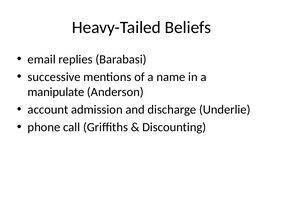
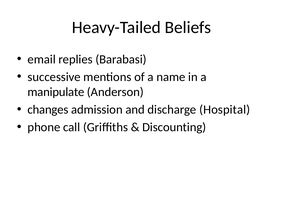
account: account -> changes
Underlie: Underlie -> Hospital
